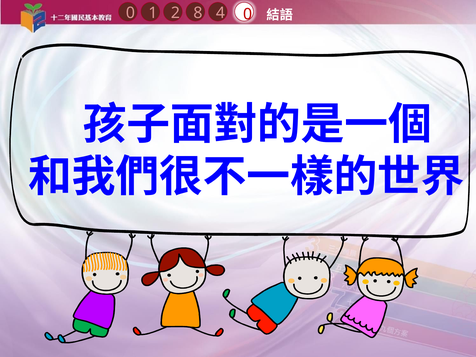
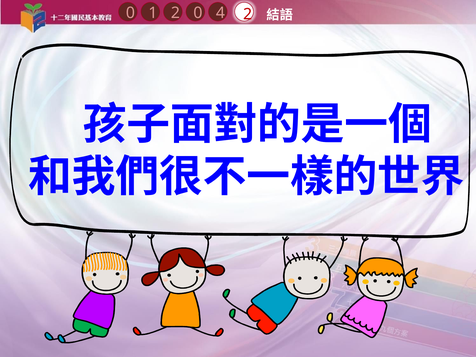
1 8: 8 -> 0
4 0: 0 -> 2
